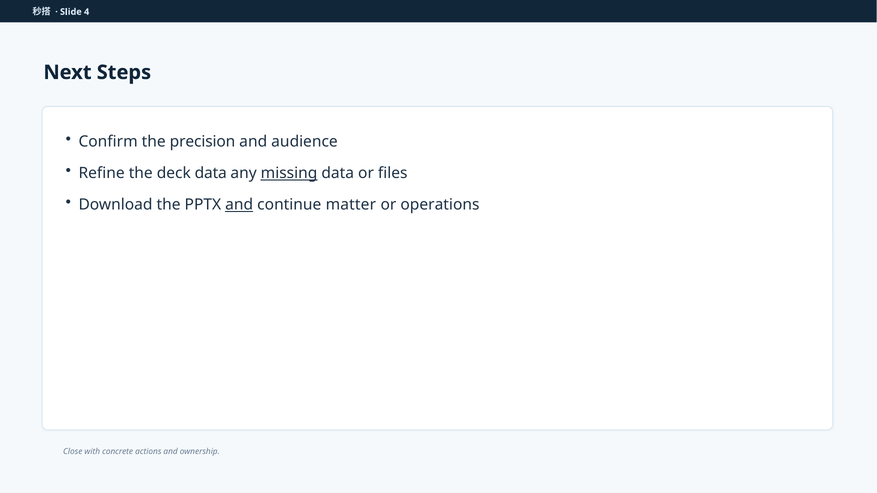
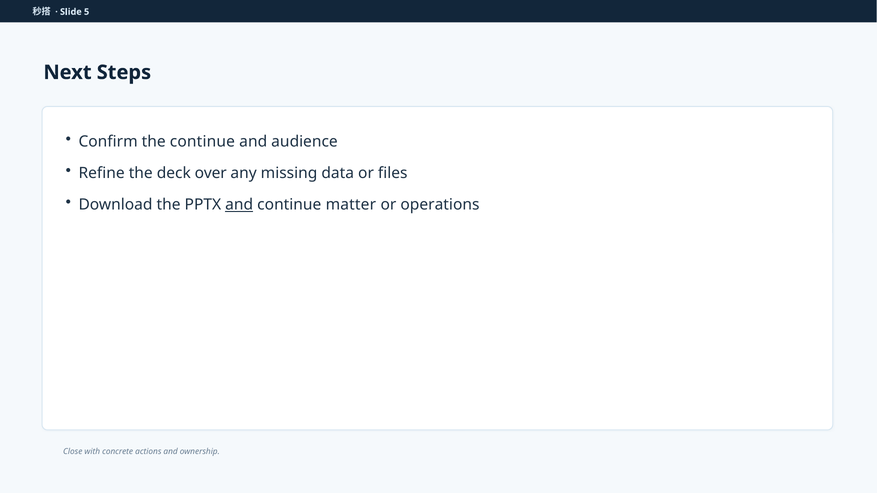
4: 4 -> 5
the precision: precision -> continue
deck data: data -> over
missing underline: present -> none
